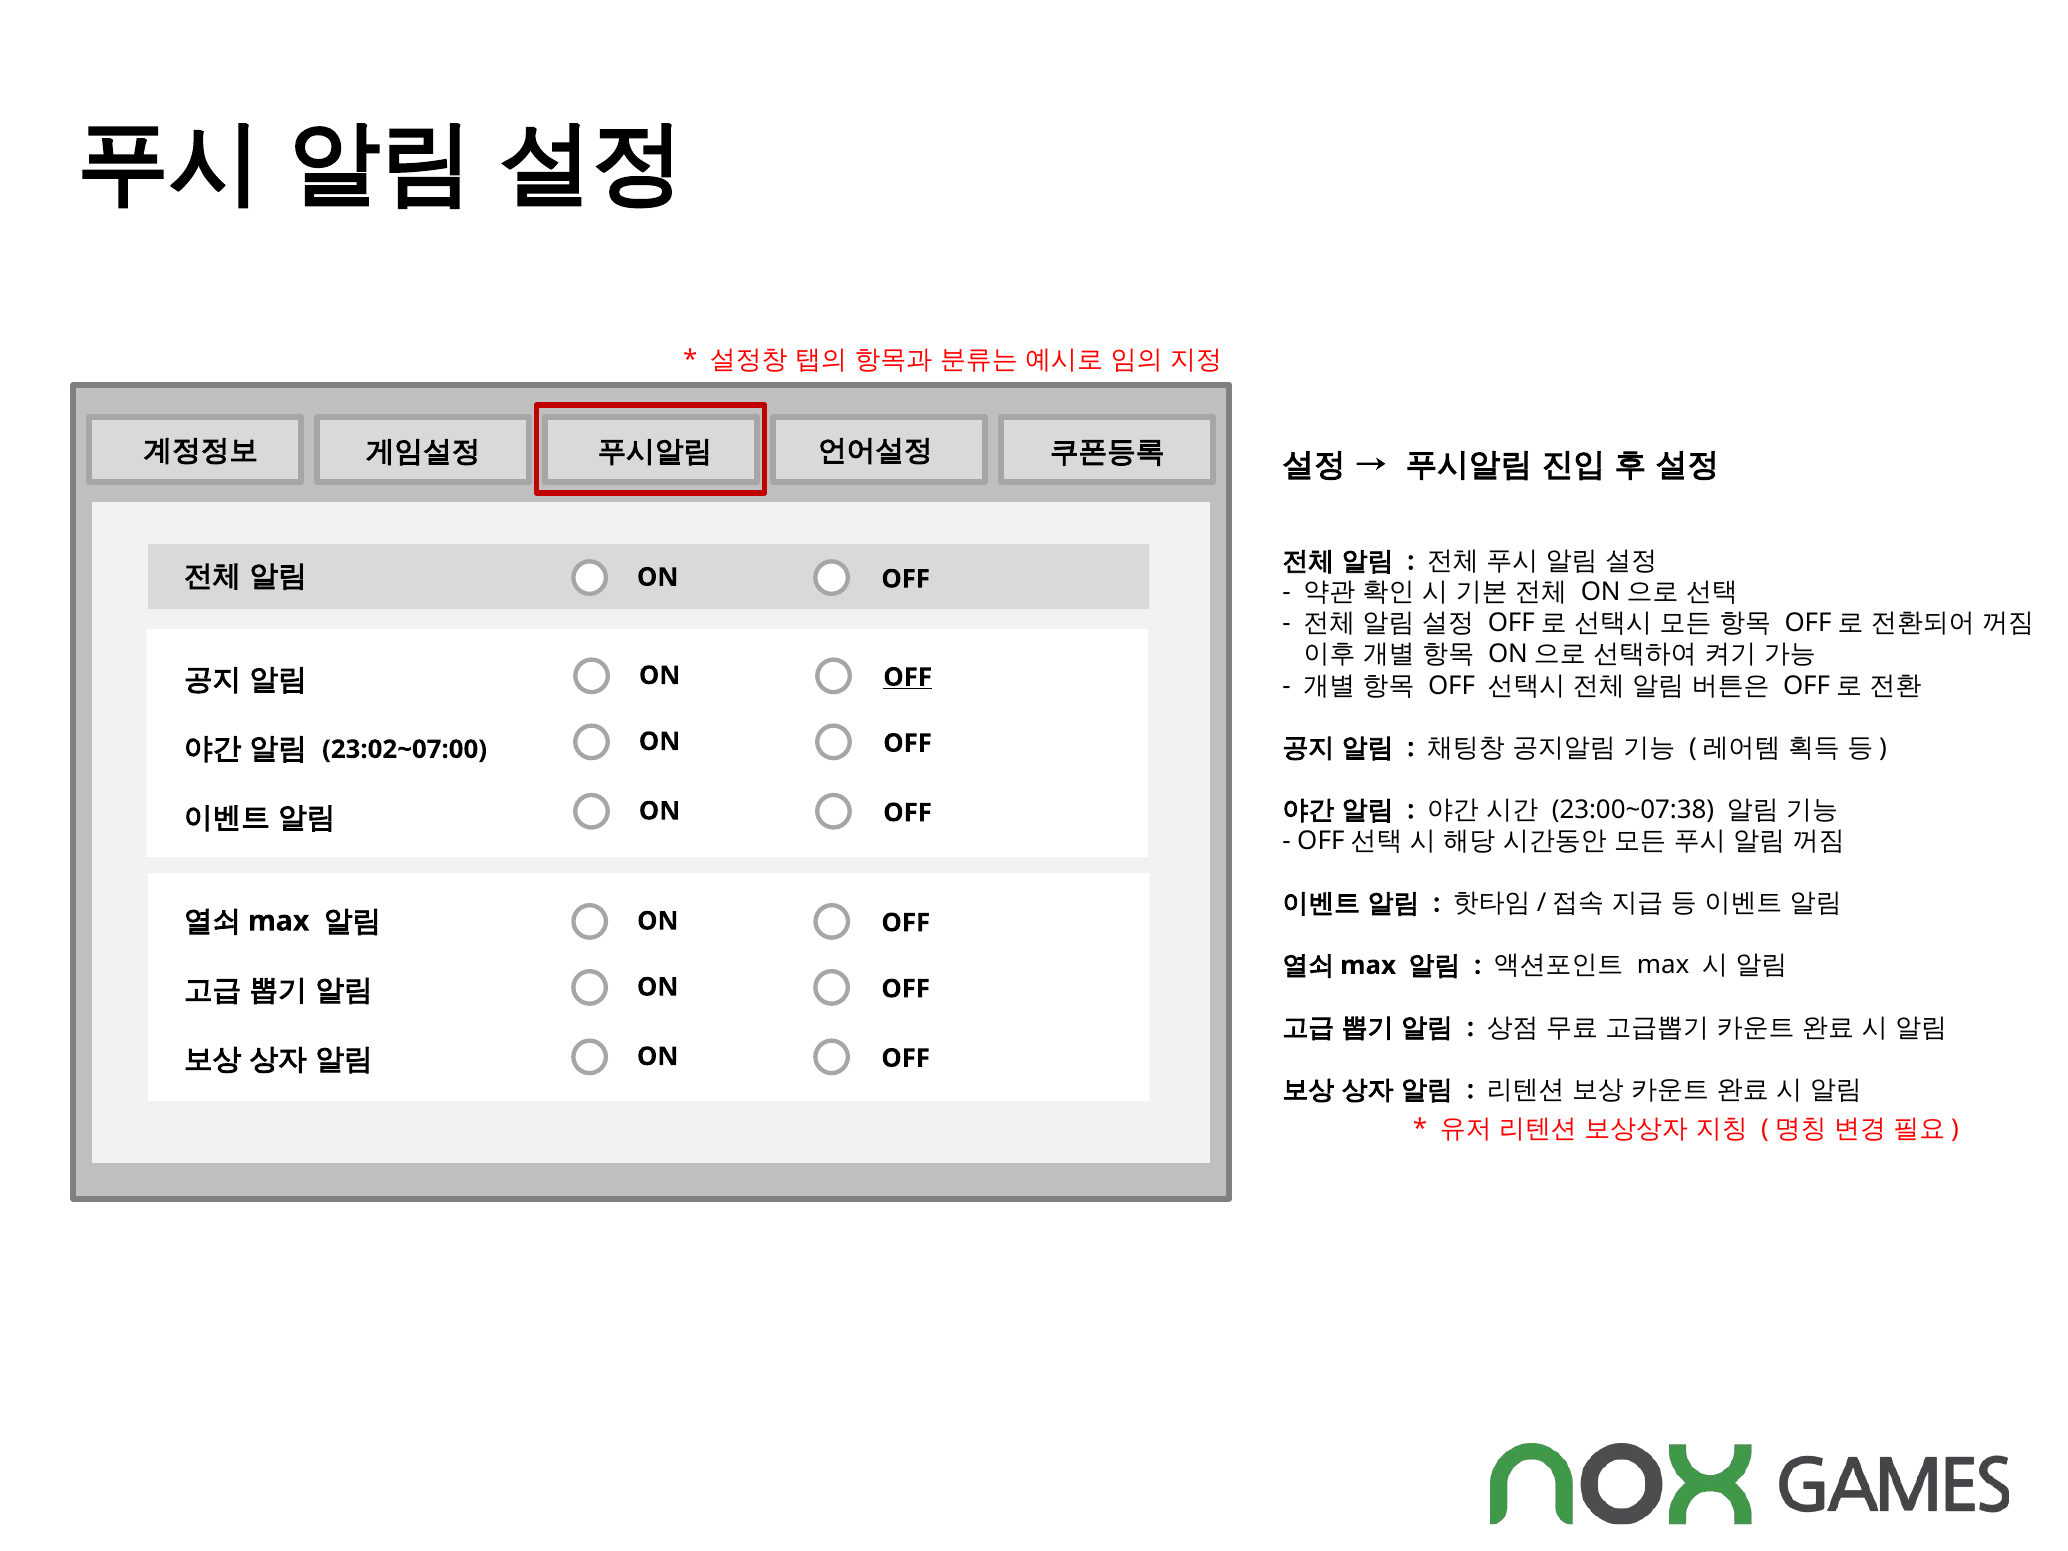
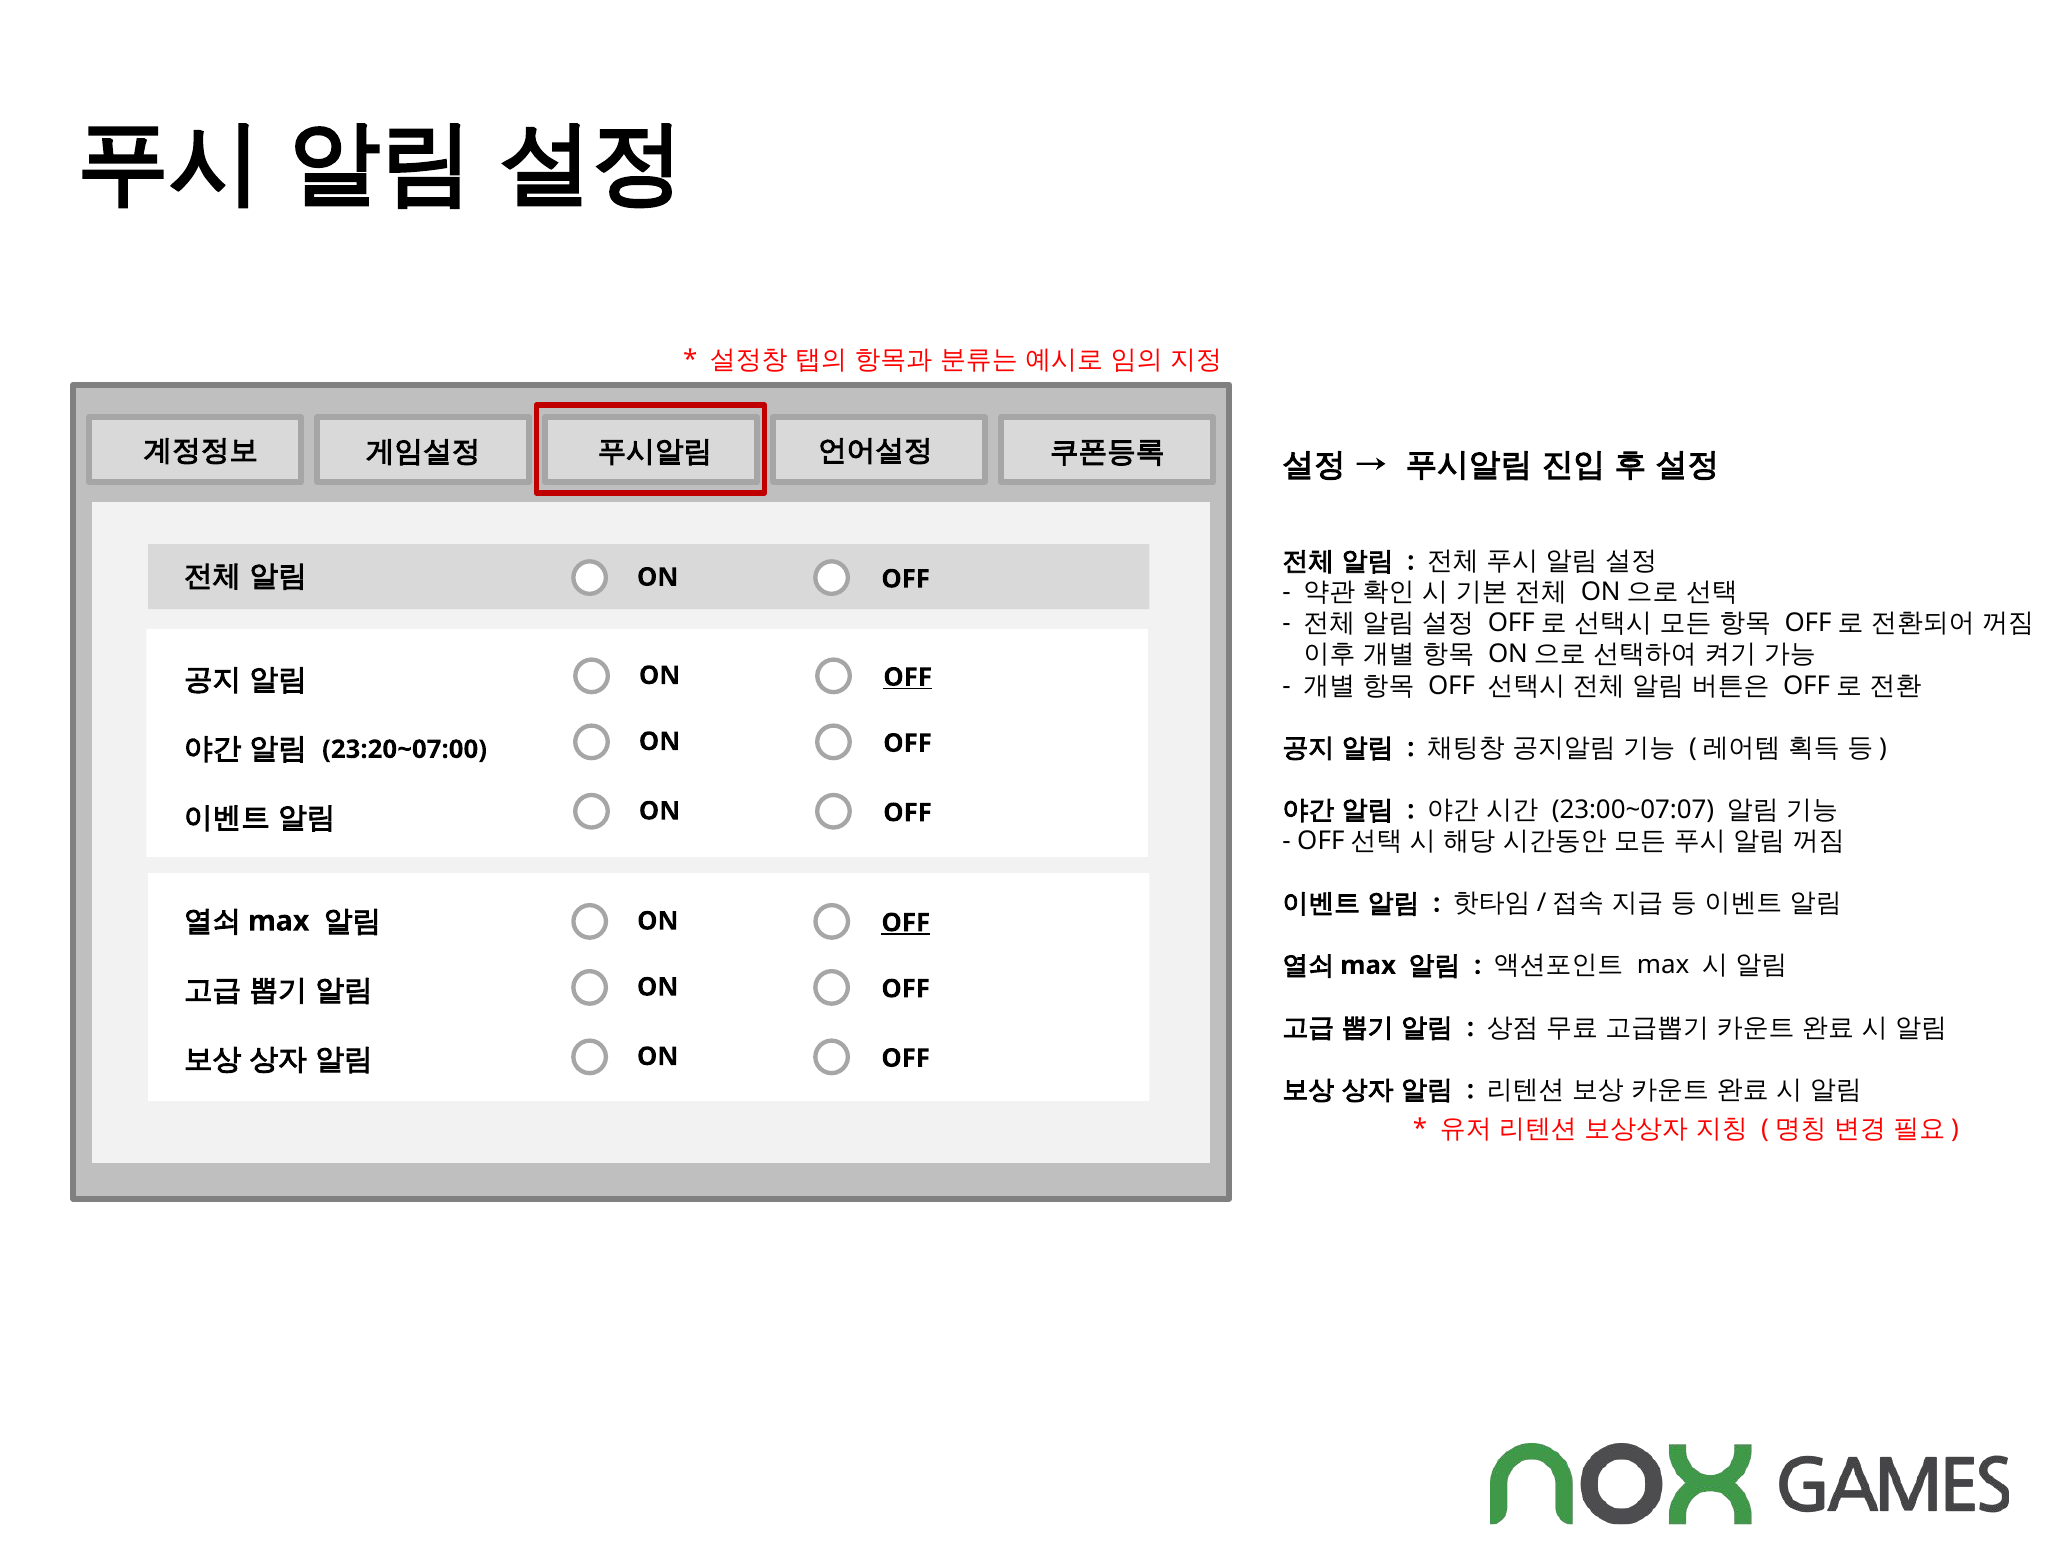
23:02~07:00: 23:02~07:00 -> 23:20~07:00
23:00~07:38: 23:00~07:38 -> 23:00~07:07
OFF at (906, 923) underline: none -> present
